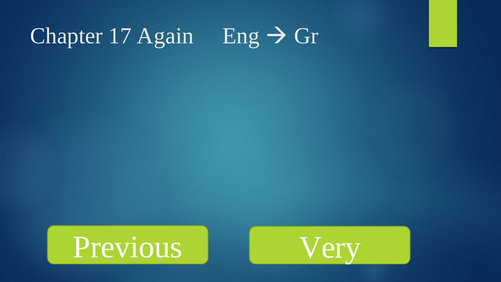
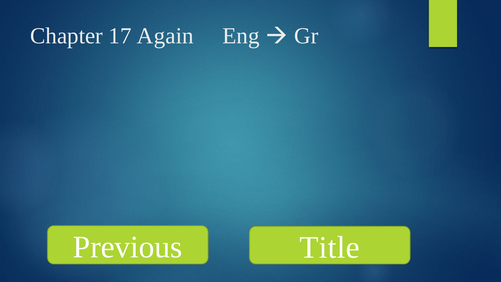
Very: Very -> Title
